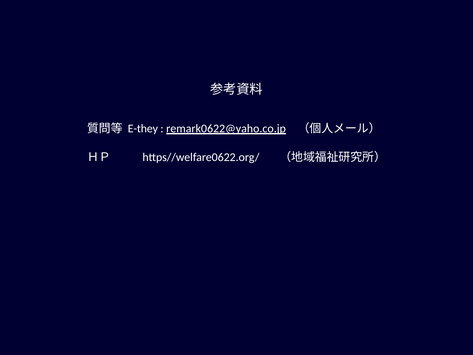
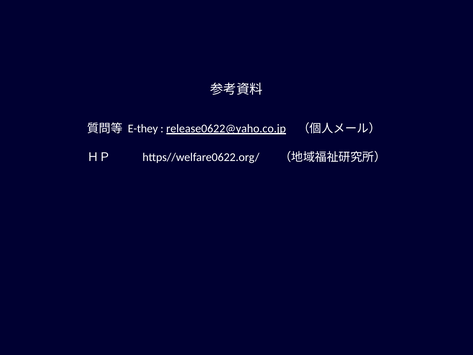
remark0622@yaho.co.jp: remark0622@yaho.co.jp -> release0622@yaho.co.jp
